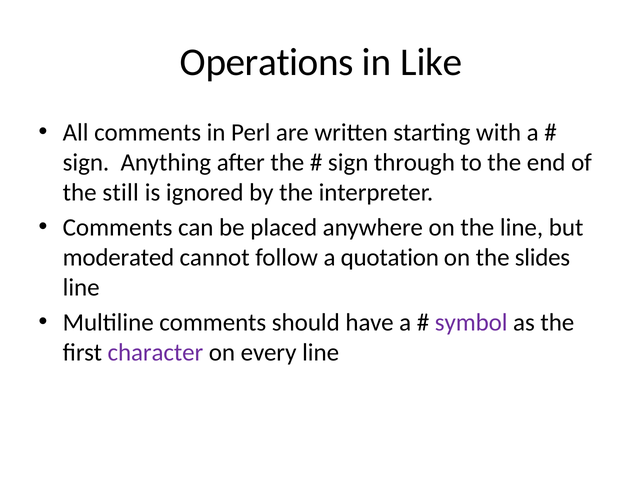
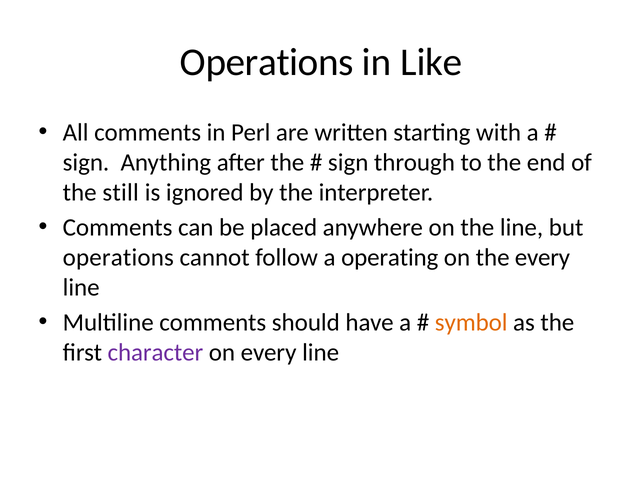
moderated at (118, 258): moderated -> operations
quotation: quotation -> operating
the slides: slides -> every
symbol colour: purple -> orange
